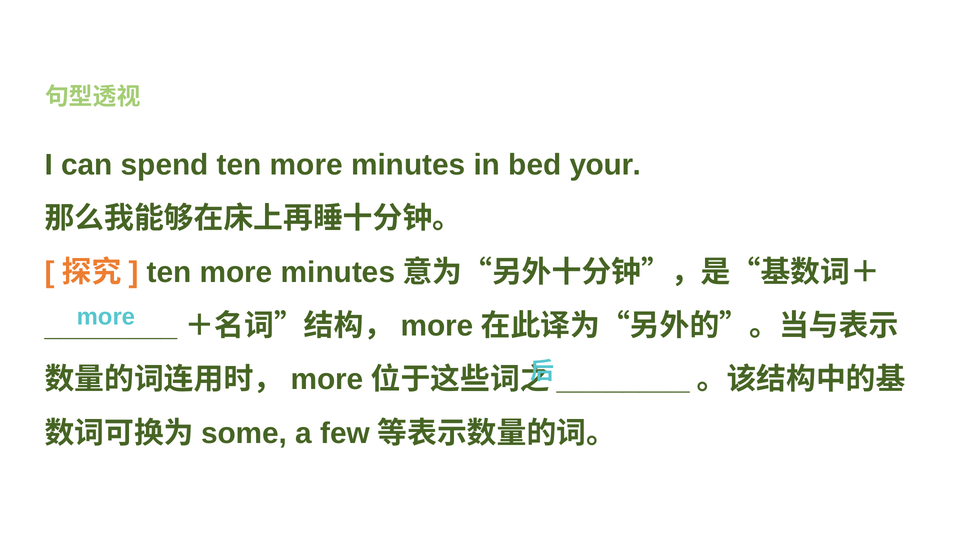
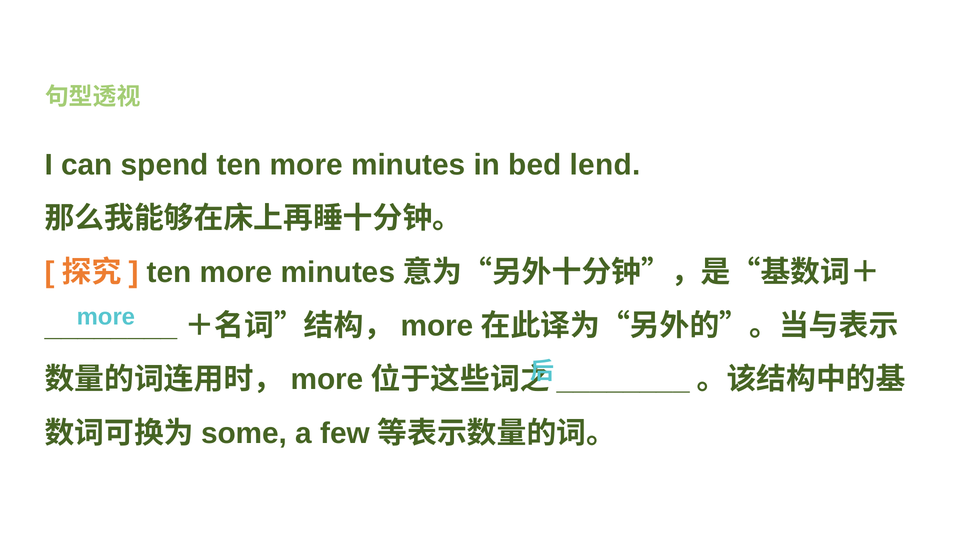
your: your -> lend
